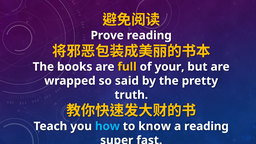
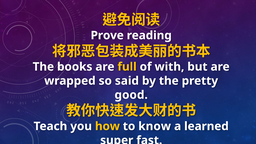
your: your -> with
truth: truth -> good
how colour: light blue -> yellow
a reading: reading -> learned
